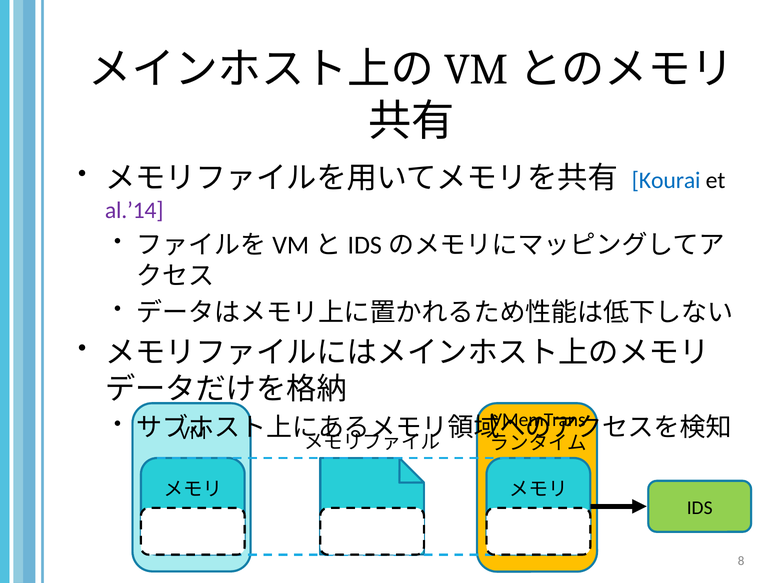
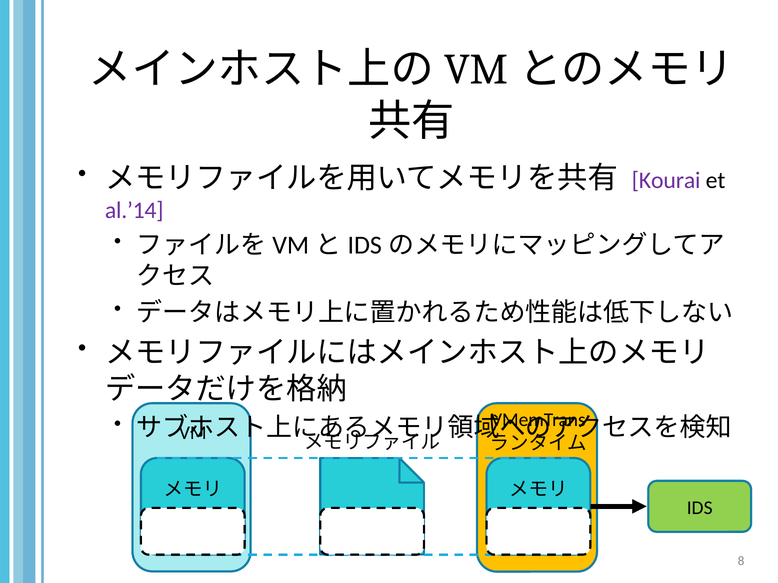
Kourai colour: blue -> purple
